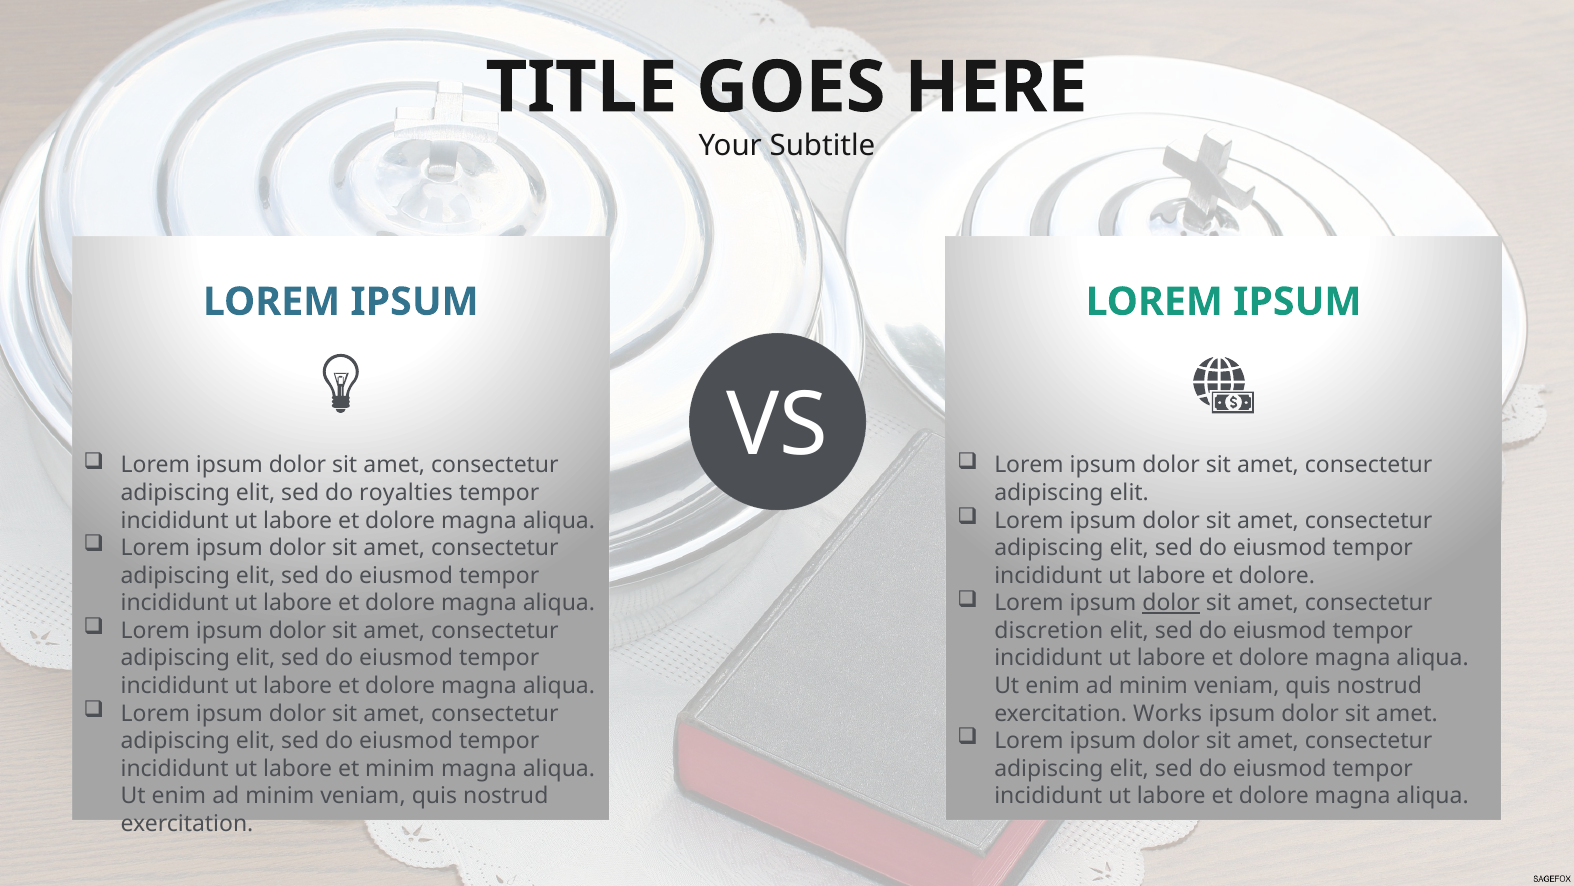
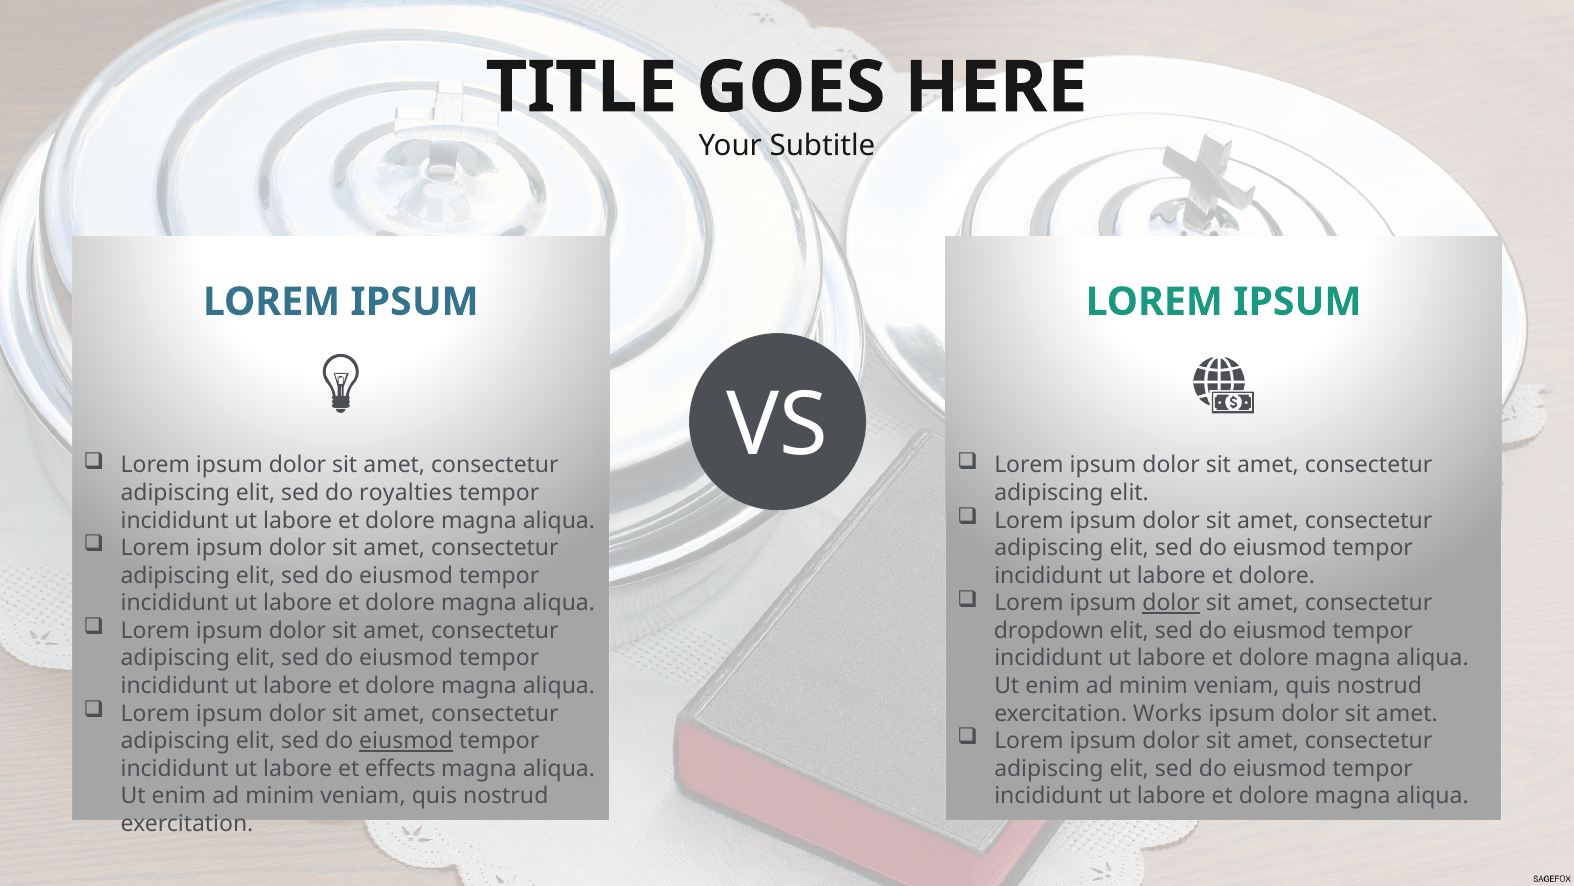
discretion: discretion -> dropdown
eiusmod at (406, 741) underline: none -> present
et minim: minim -> effects
